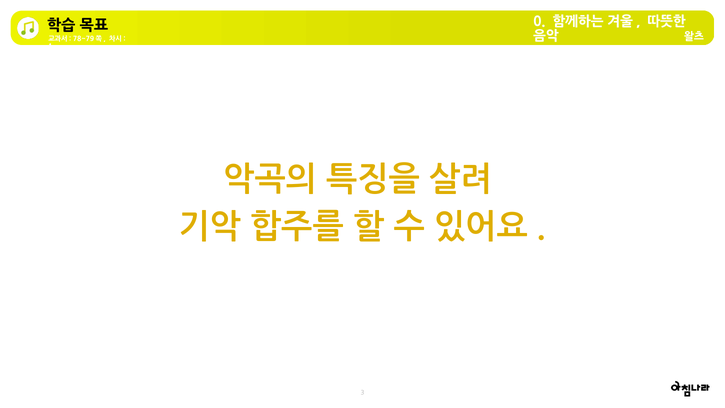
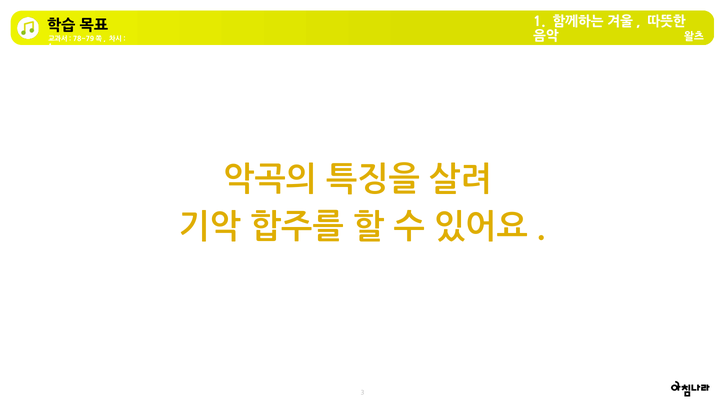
0 at (539, 22): 0 -> 1
